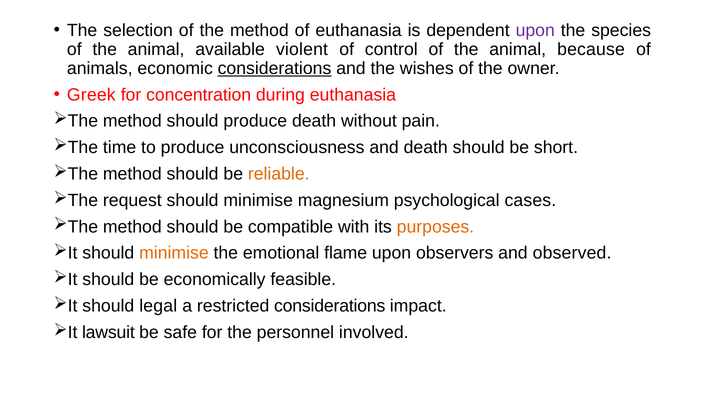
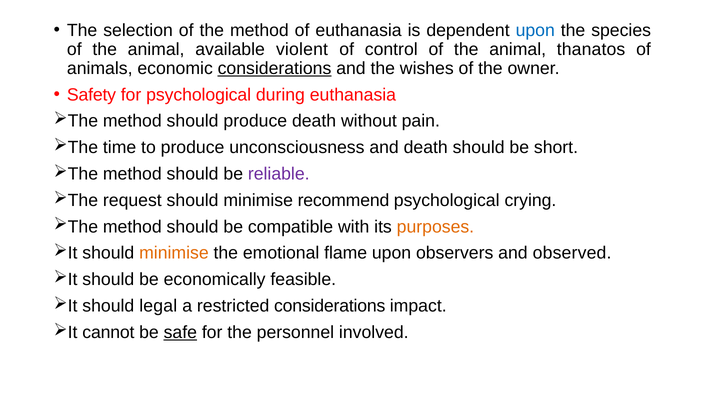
upon at (535, 30) colour: purple -> blue
because: because -> thanatos
Greek: Greek -> Safety
for concentration: concentration -> psychological
reliable colour: orange -> purple
magnesium: magnesium -> recommend
cases: cases -> crying
lawsuit: lawsuit -> cannot
safe underline: none -> present
